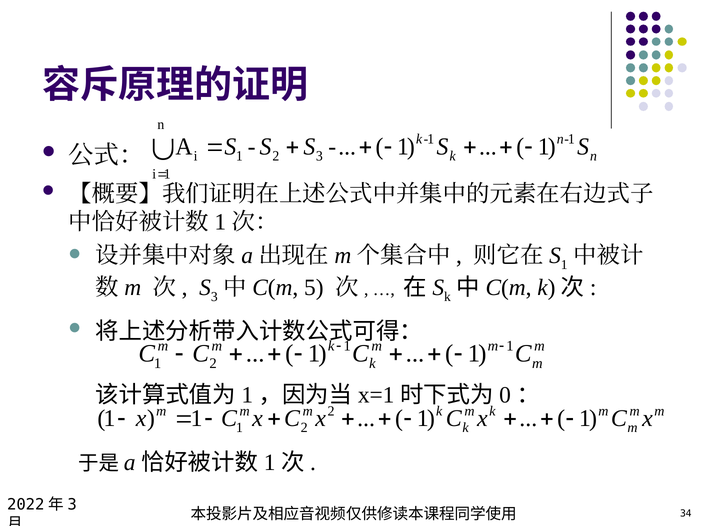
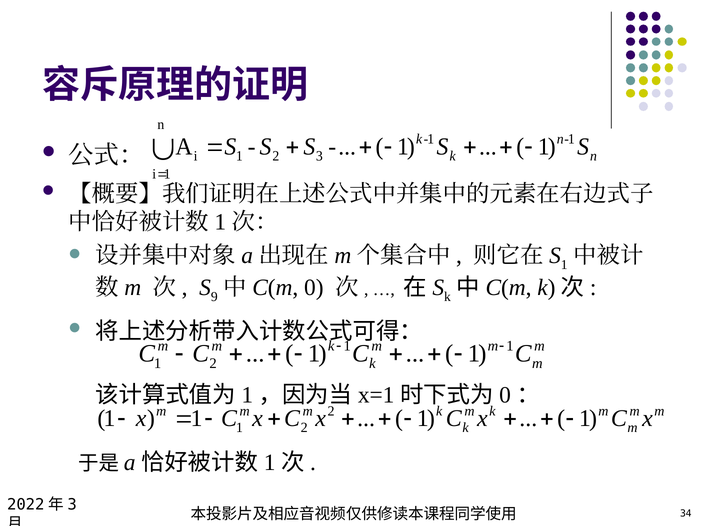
3 at (214, 297): 3 -> 9
5: 5 -> 0
